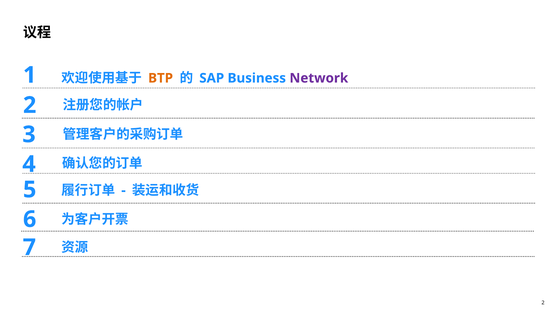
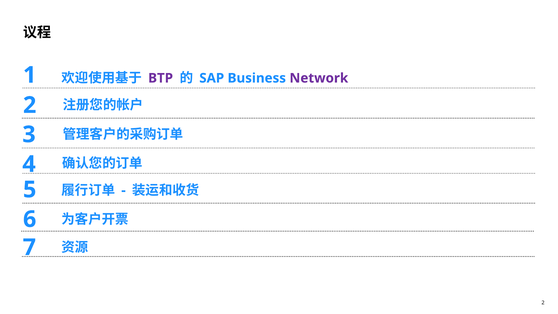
BTP colour: orange -> purple
